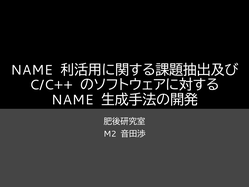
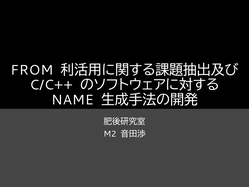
NAME at (32, 70): NAME -> FROM
